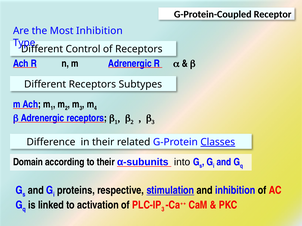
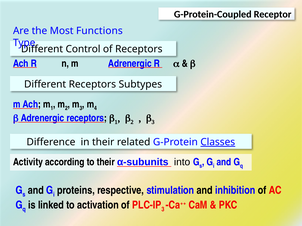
Most Inhibition: Inhibition -> Functions
Domain: Domain -> Activity
stimulation underline: present -> none
